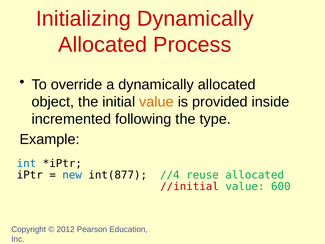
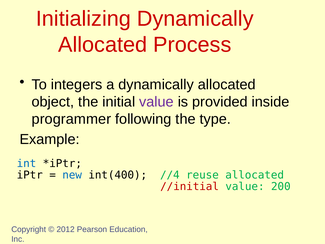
override: override -> integers
value at (156, 102) colour: orange -> purple
incremented: incremented -> programmer
int(877: int(877 -> int(400
600: 600 -> 200
